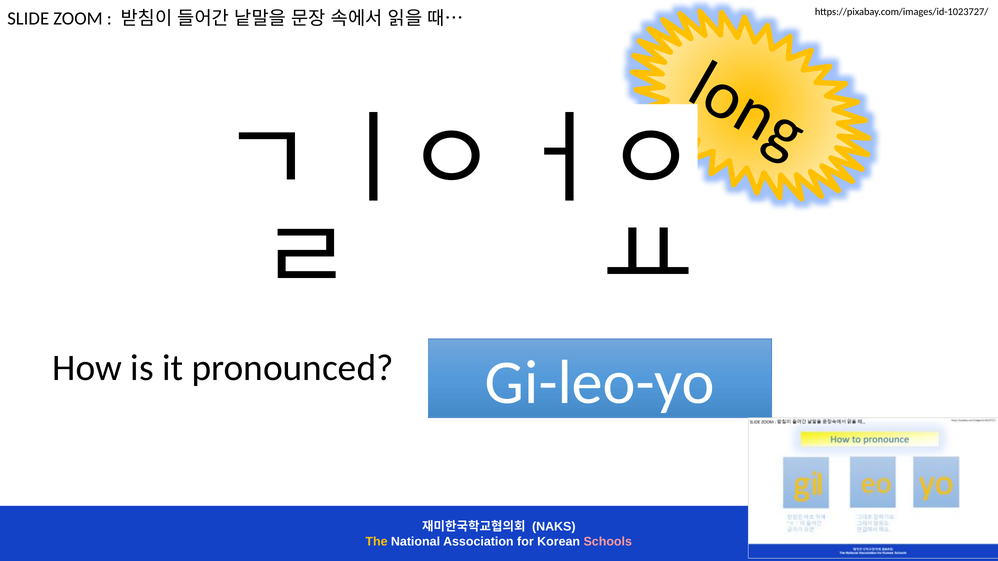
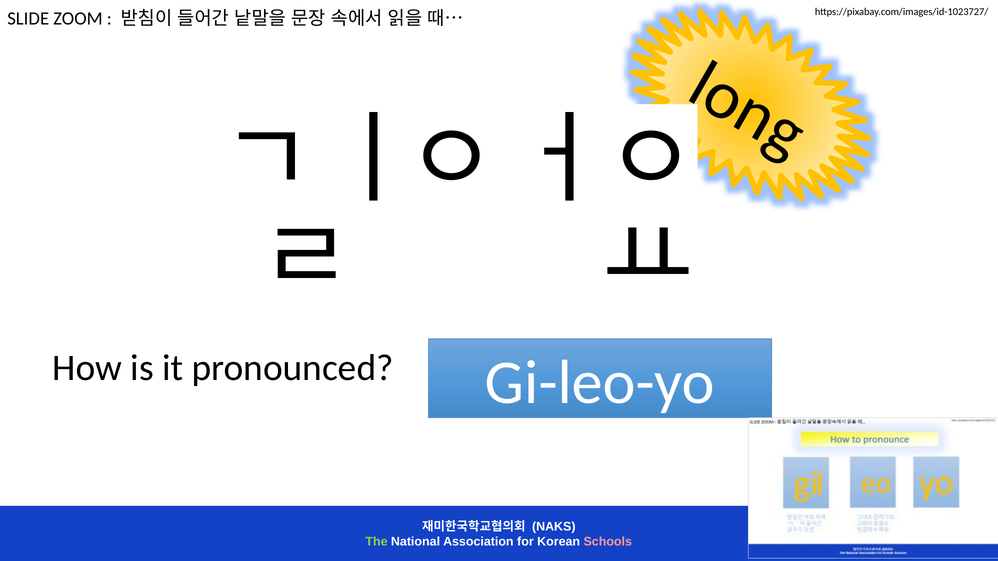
The colour: yellow -> light green
